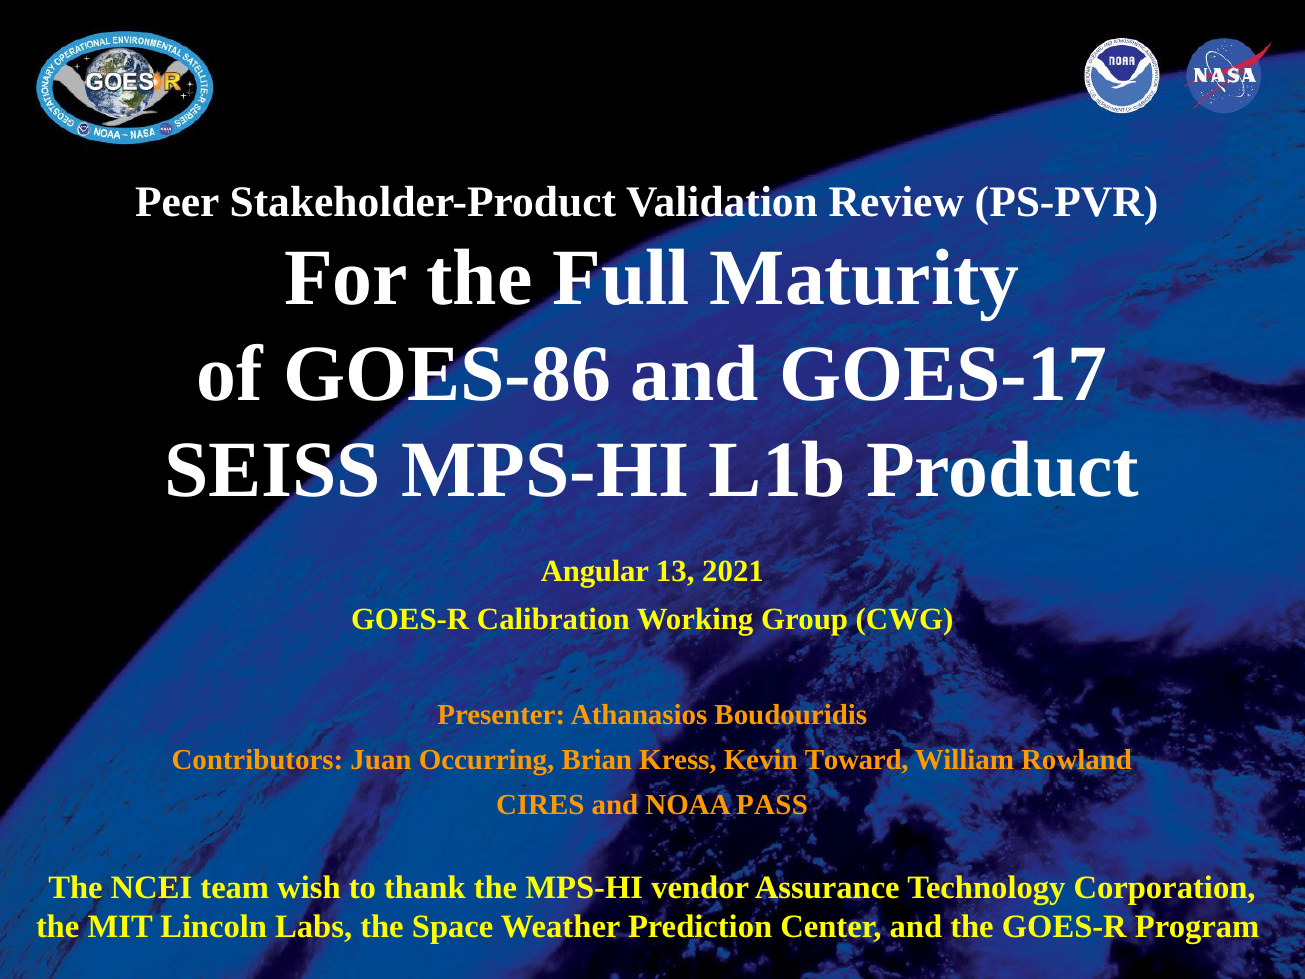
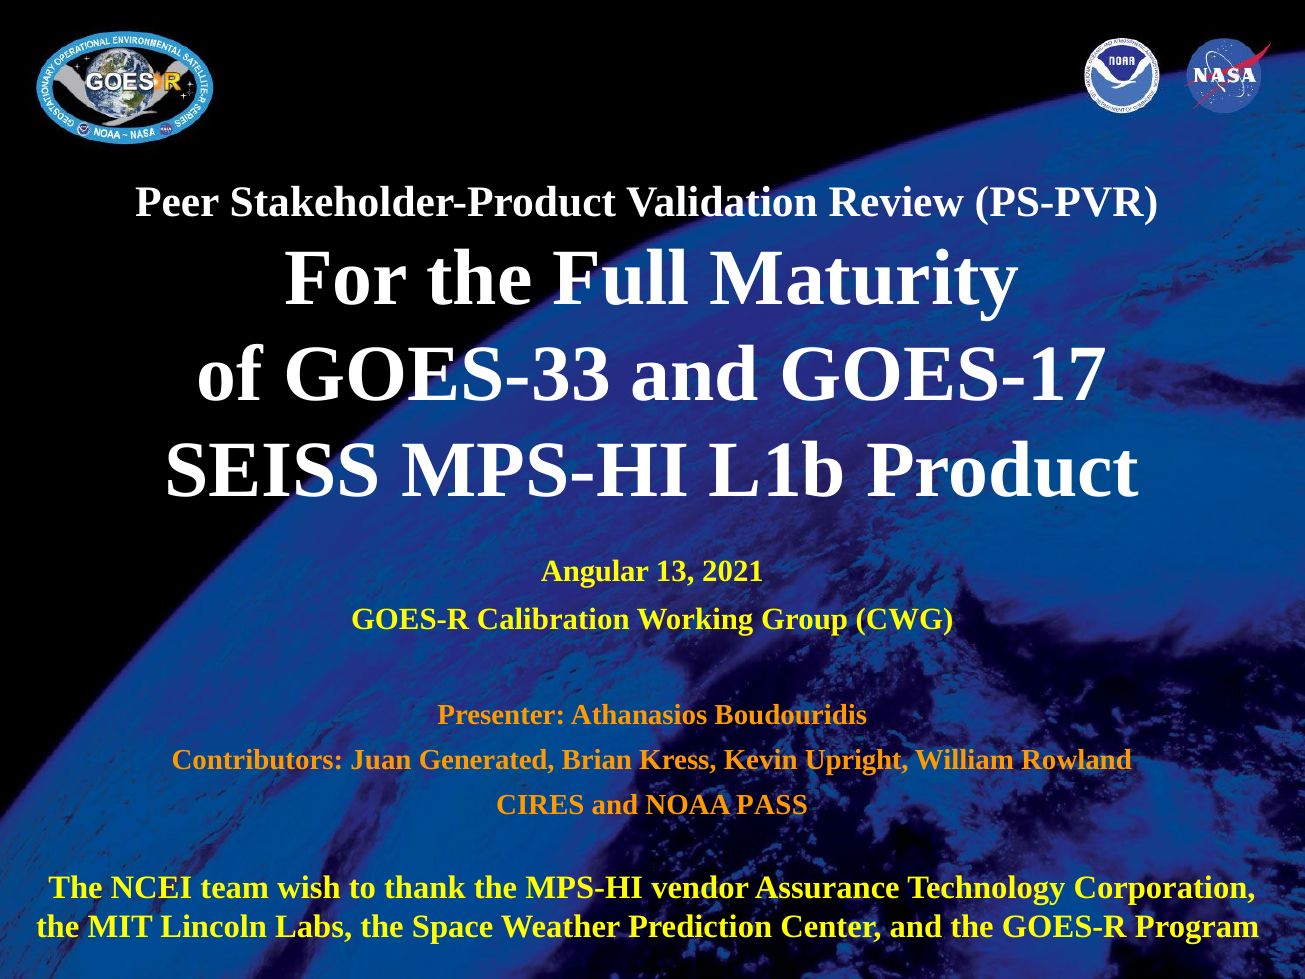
GOES-86: GOES-86 -> GOES-33
Occurring: Occurring -> Generated
Toward: Toward -> Upright
